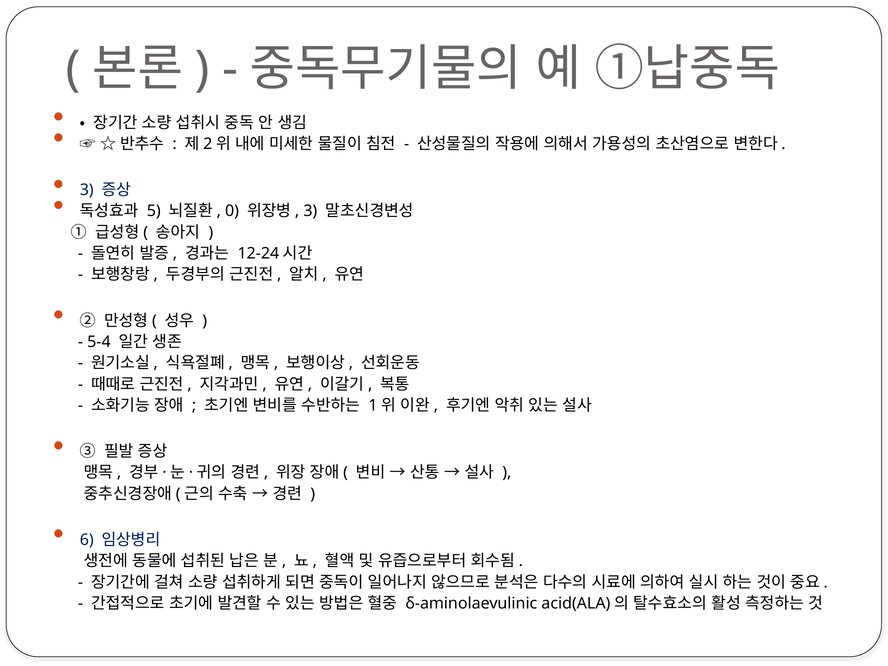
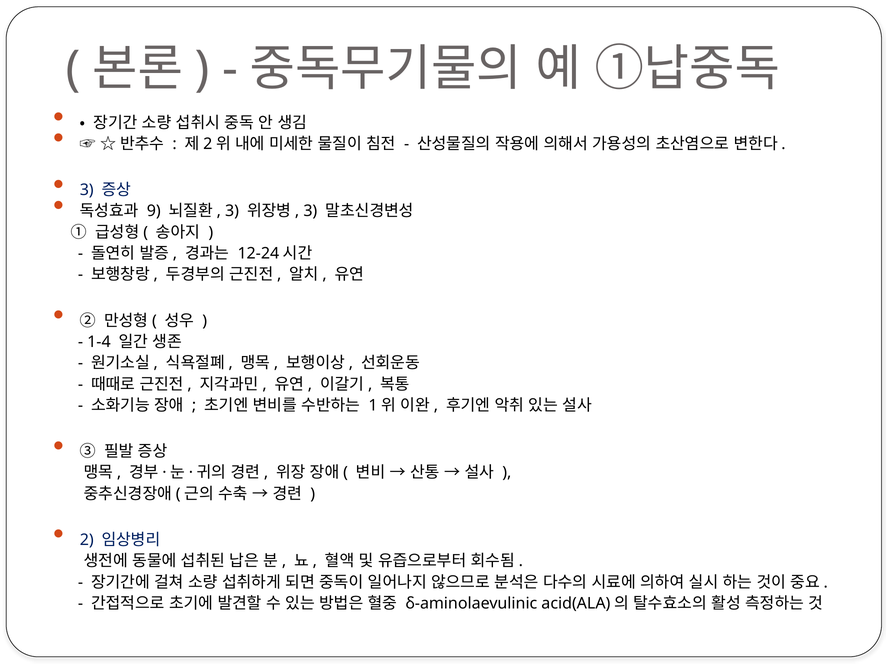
5: 5 -> 9
0 at (232, 211): 0 -> 3
5-4: 5-4 -> 1-4
6: 6 -> 2
